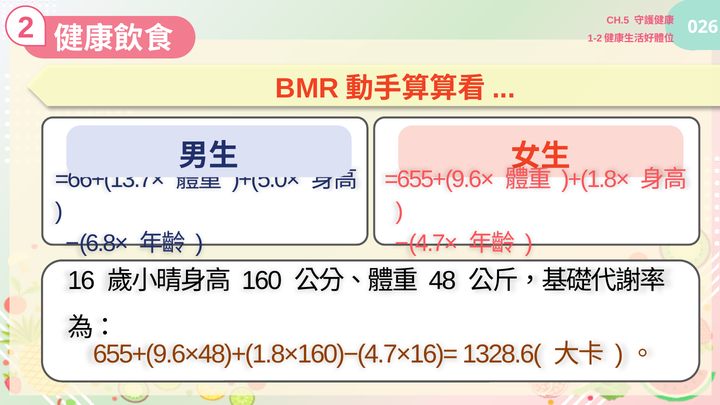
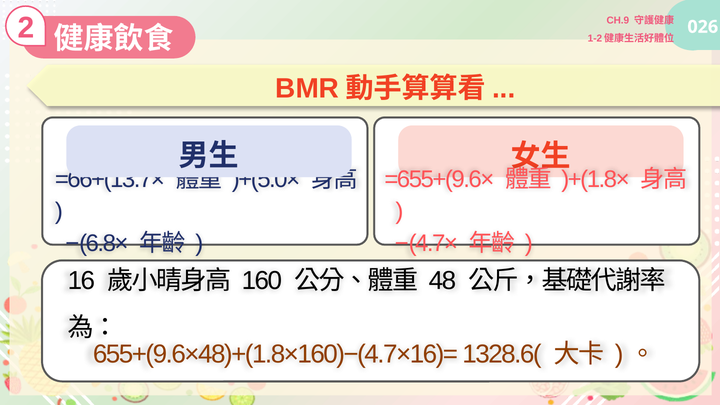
CH.5: CH.5 -> CH.9
